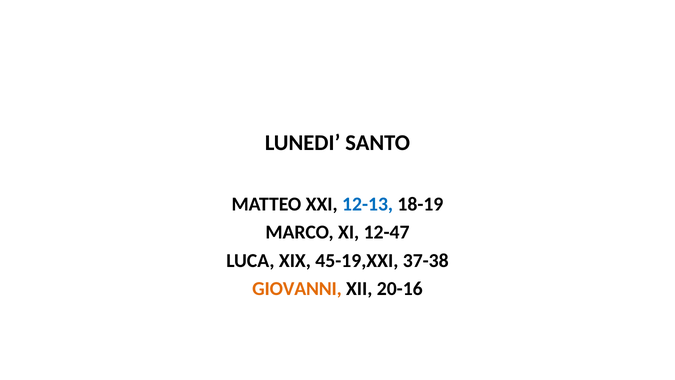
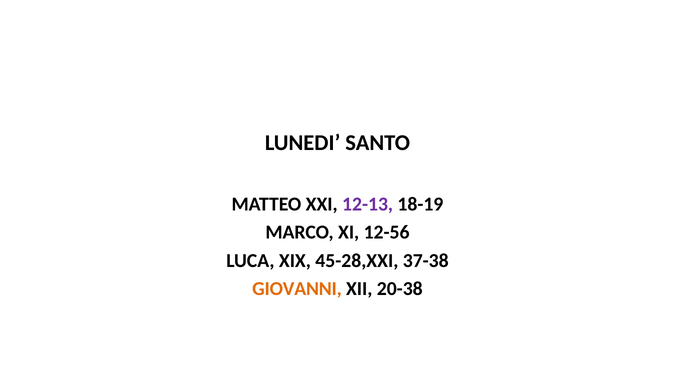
12-13 colour: blue -> purple
12-47: 12-47 -> 12-56
45-19,XXI: 45-19,XXI -> 45-28,XXI
20-16: 20-16 -> 20-38
